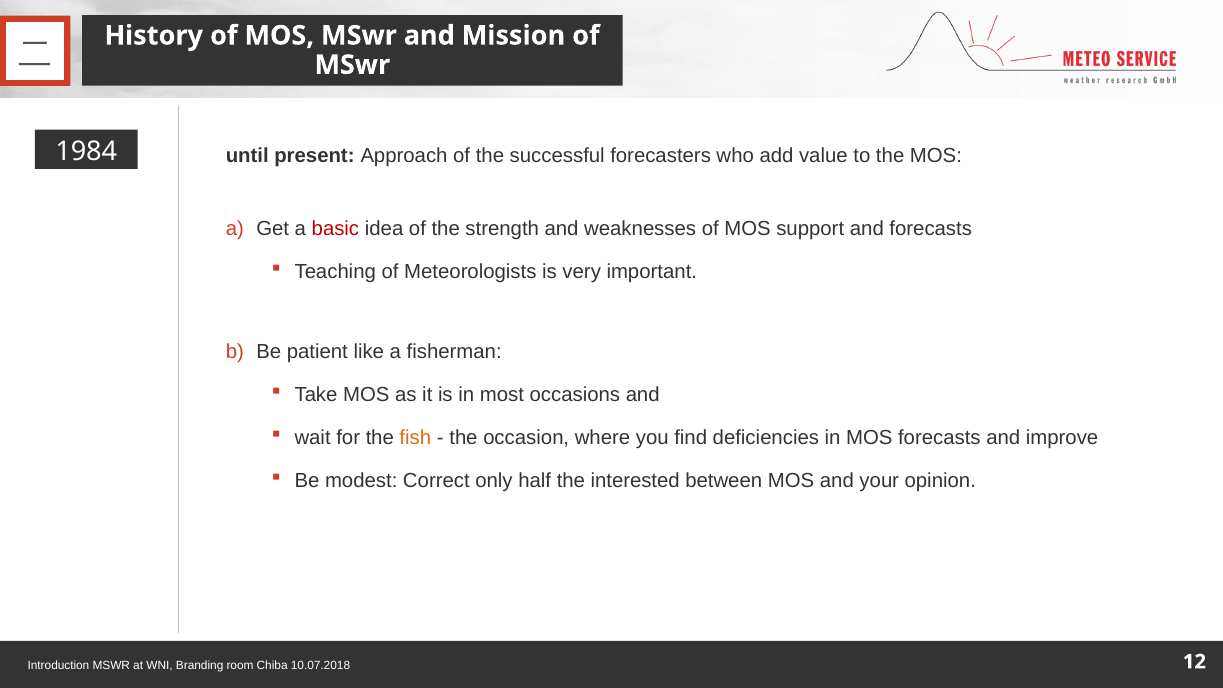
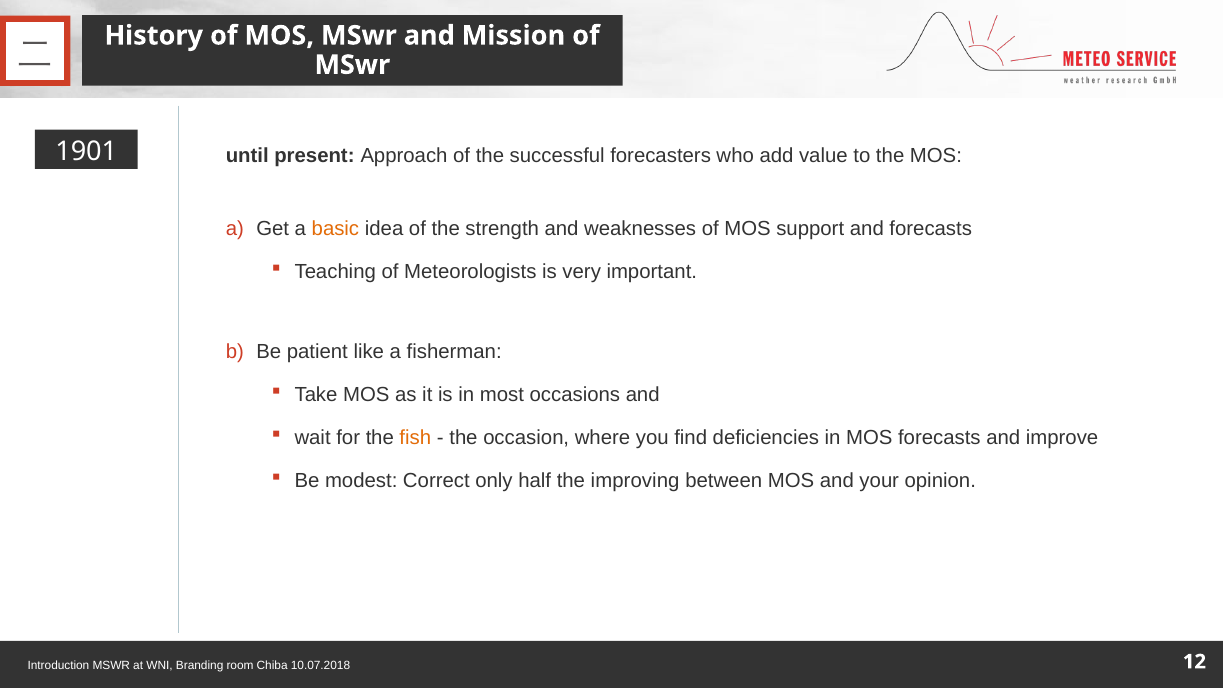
1984: 1984 -> 1901
basic colour: red -> orange
interested: interested -> improving
